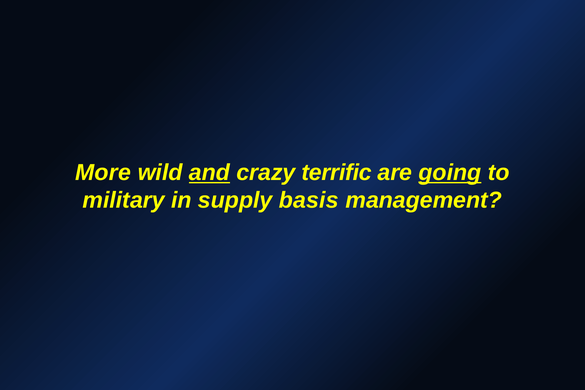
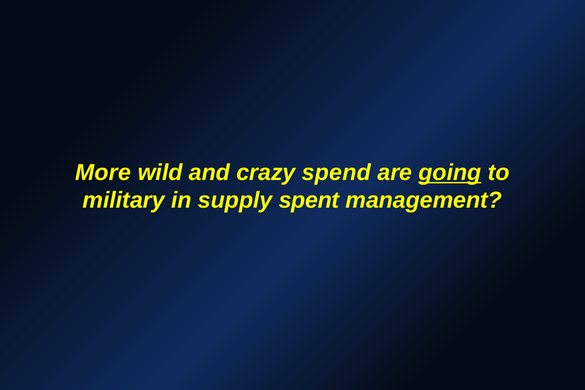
and underline: present -> none
terrific: terrific -> spend
basis: basis -> spent
